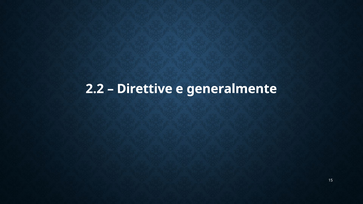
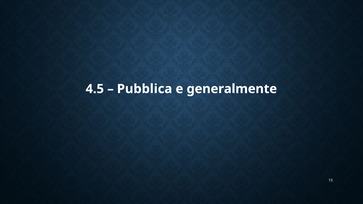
2.2: 2.2 -> 4.5
Direttive: Direttive -> Pubblica
